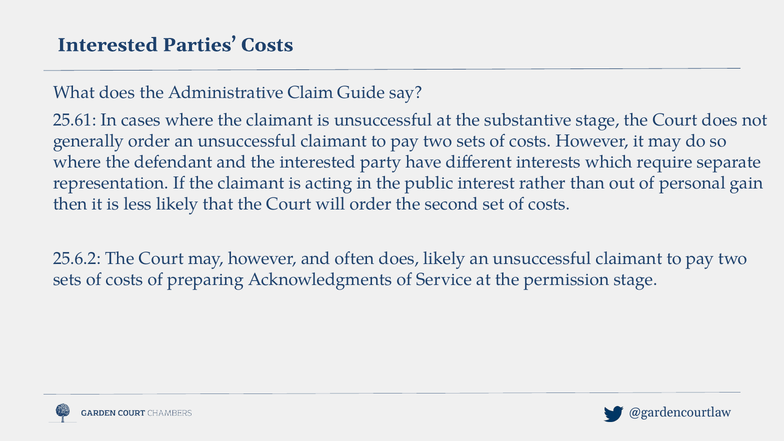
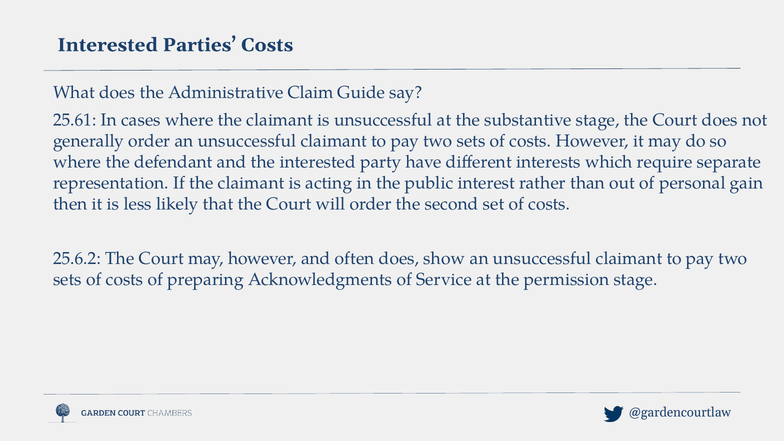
does likely: likely -> show
